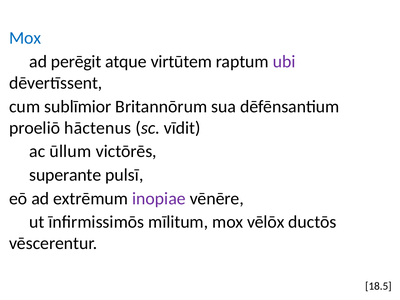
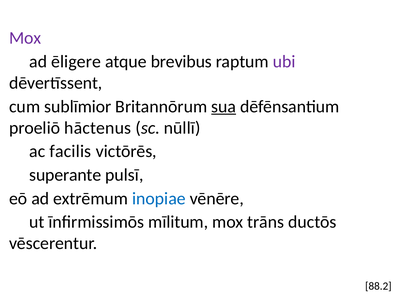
Mox at (25, 38) colour: blue -> purple
perēgit: perēgit -> ēligere
virtūtem: virtūtem -> brevibus
sua underline: none -> present
vīdit: vīdit -> nūllī
ūllum: ūllum -> facilis
inopiae colour: purple -> blue
vēlōx: vēlōx -> trāns
18.5: 18.5 -> 88.2
